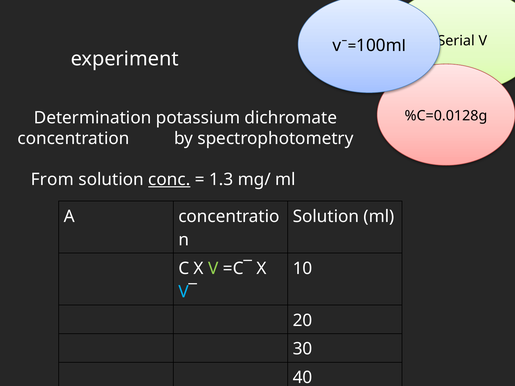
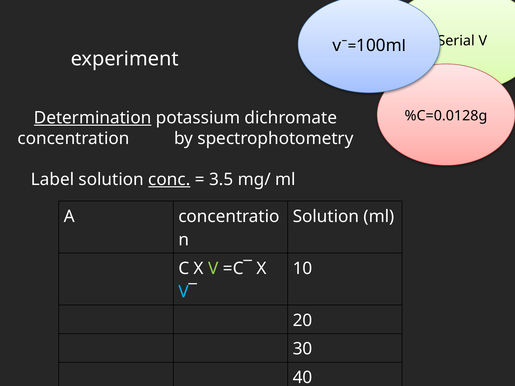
Determination underline: none -> present
From at (52, 179): From -> Label
1.3: 1.3 -> 3.5
